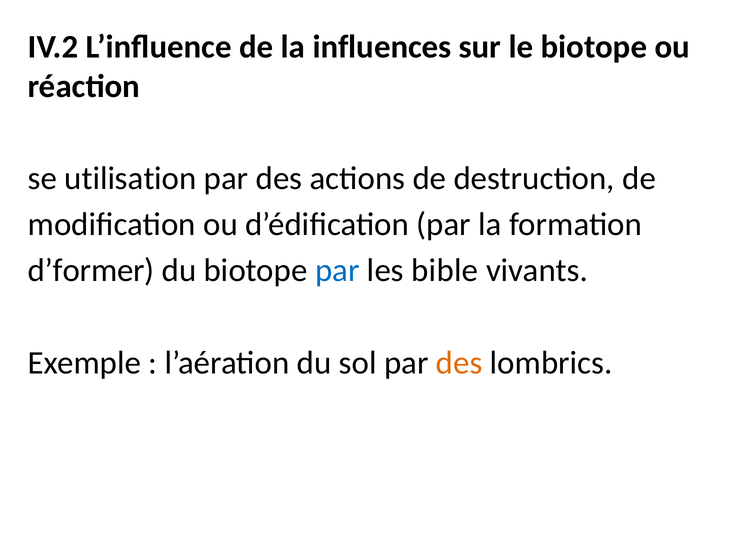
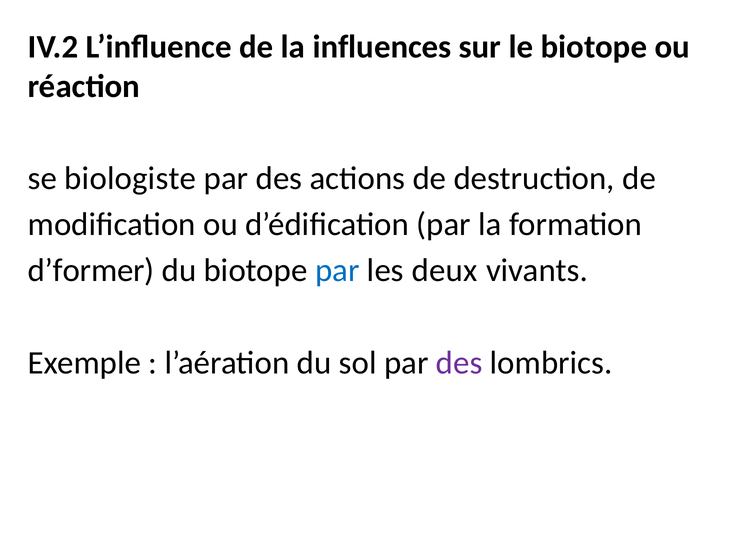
utilisation: utilisation -> biologiste
bible: bible -> deux
des at (459, 363) colour: orange -> purple
